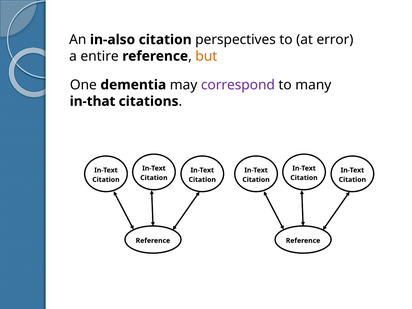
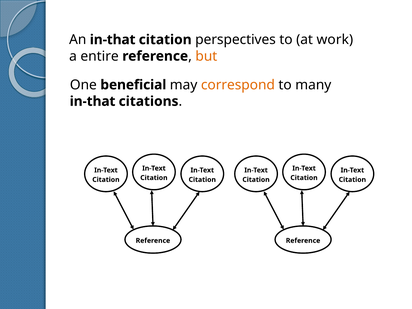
An in-also: in-also -> in-that
error: error -> work
dementia: dementia -> beneficial
correspond colour: purple -> orange
